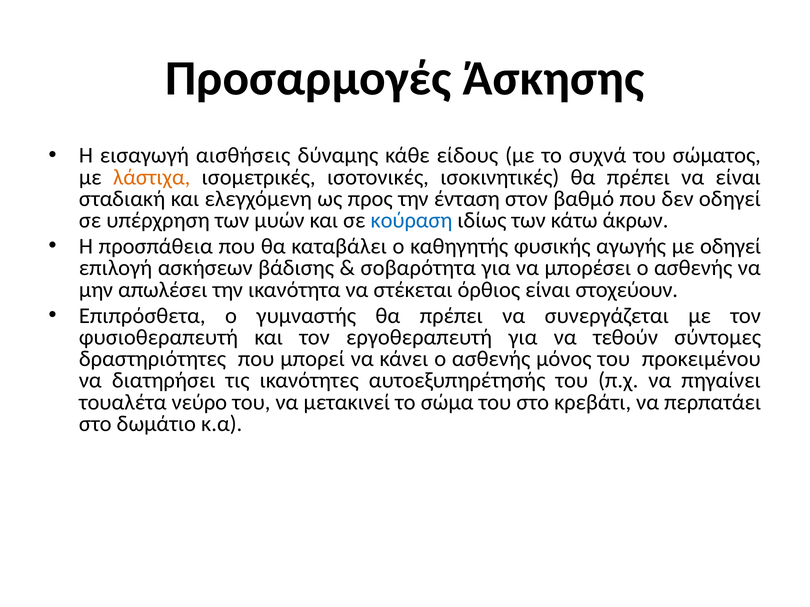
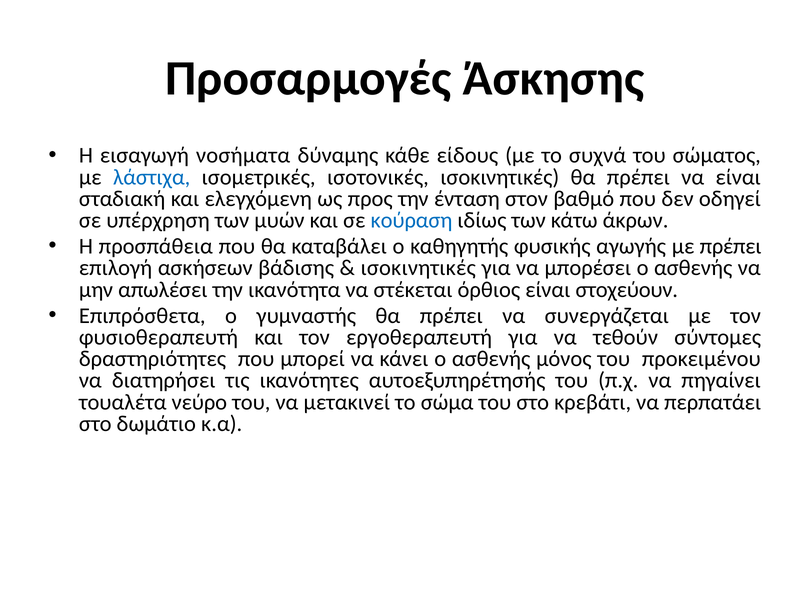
αισθήσεις: αισθήσεις -> νοσήματα
λάστιχα colour: orange -> blue
με οδηγεί: οδηγεί -> πρέπει
σοβαρότητα at (418, 268): σοβαρότητα -> ισοκινητικές
